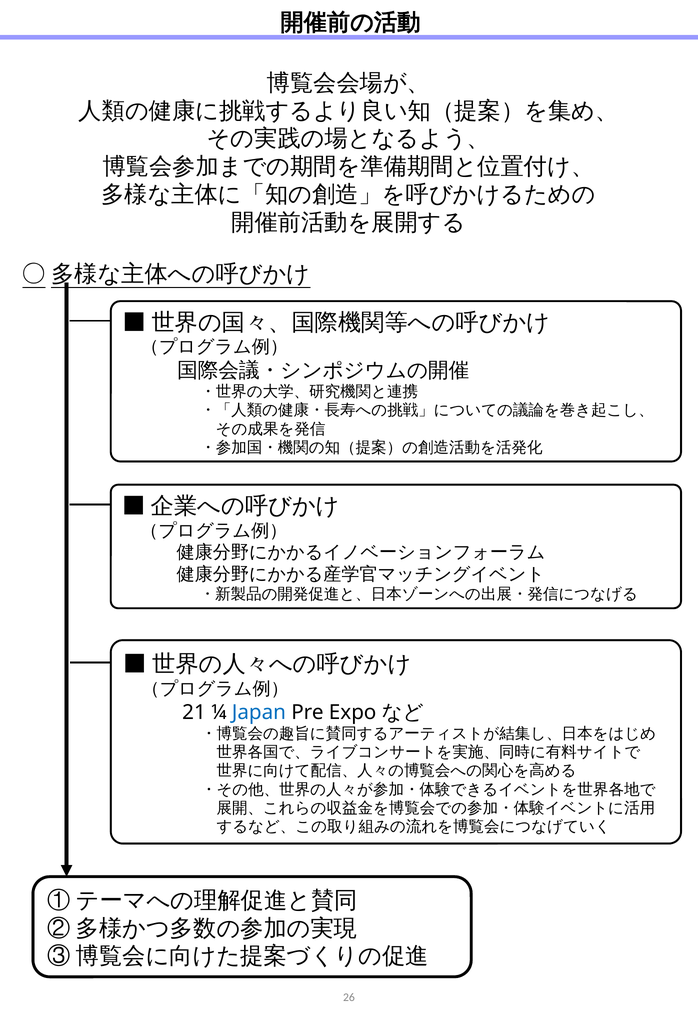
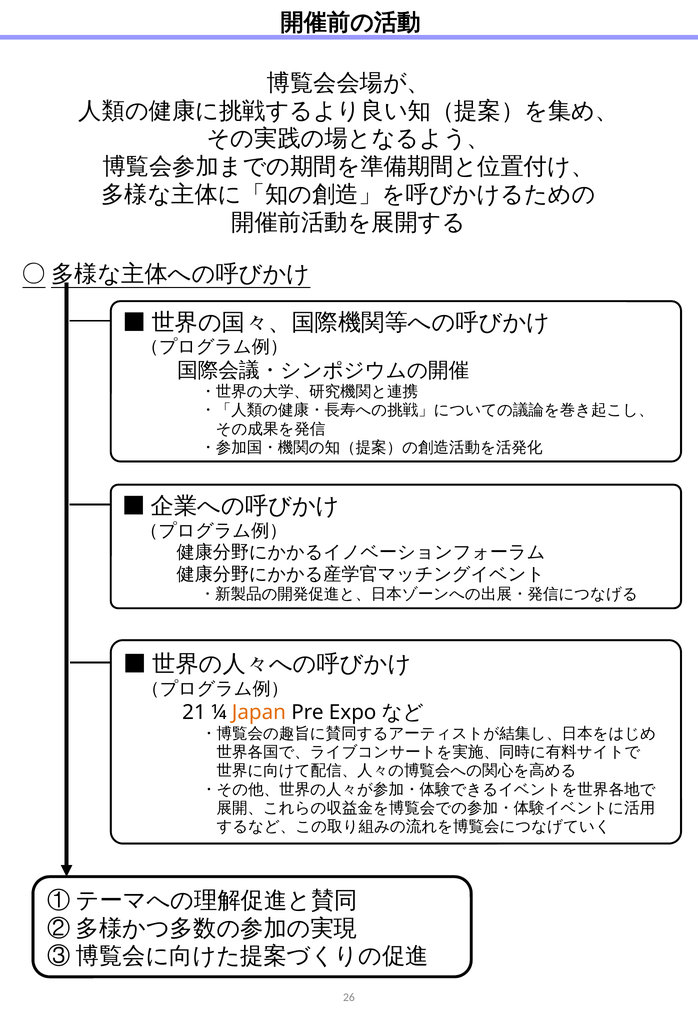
Japan colour: blue -> orange
